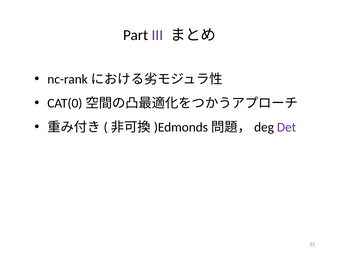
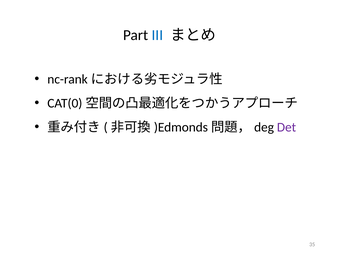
III colour: purple -> blue
